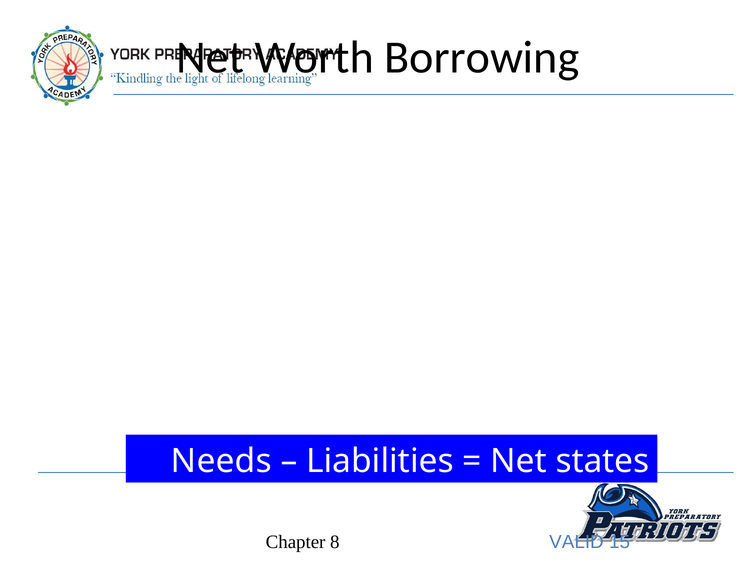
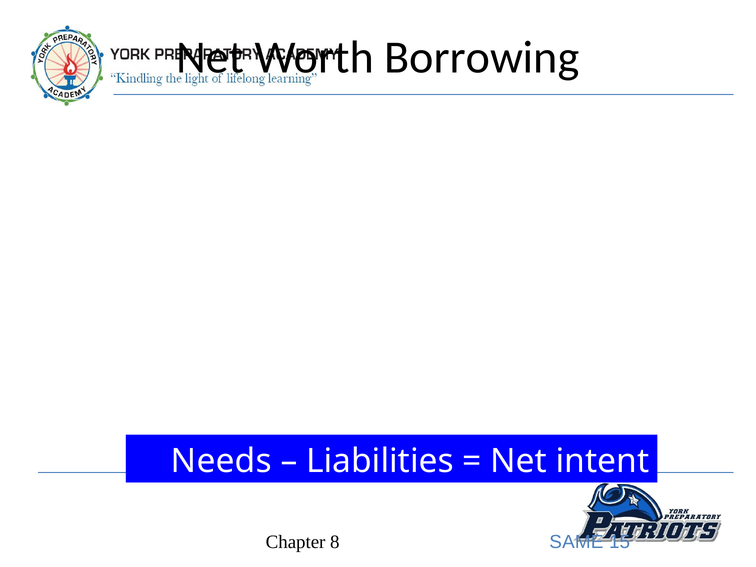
states: states -> intent
VALID: VALID -> SAME
